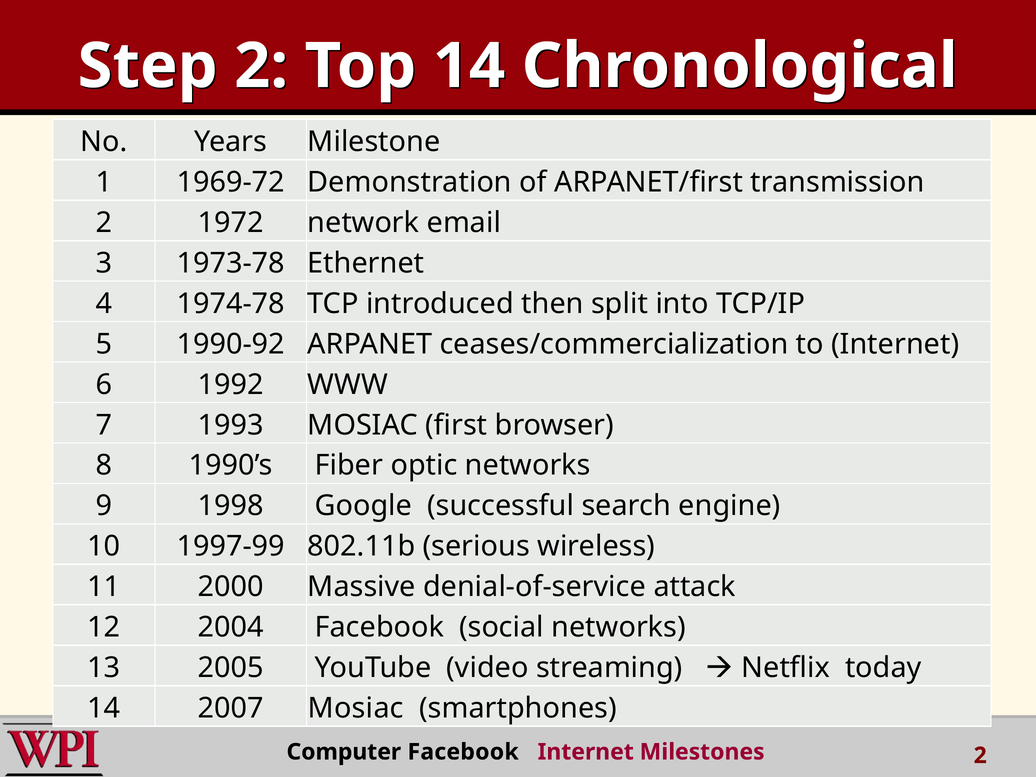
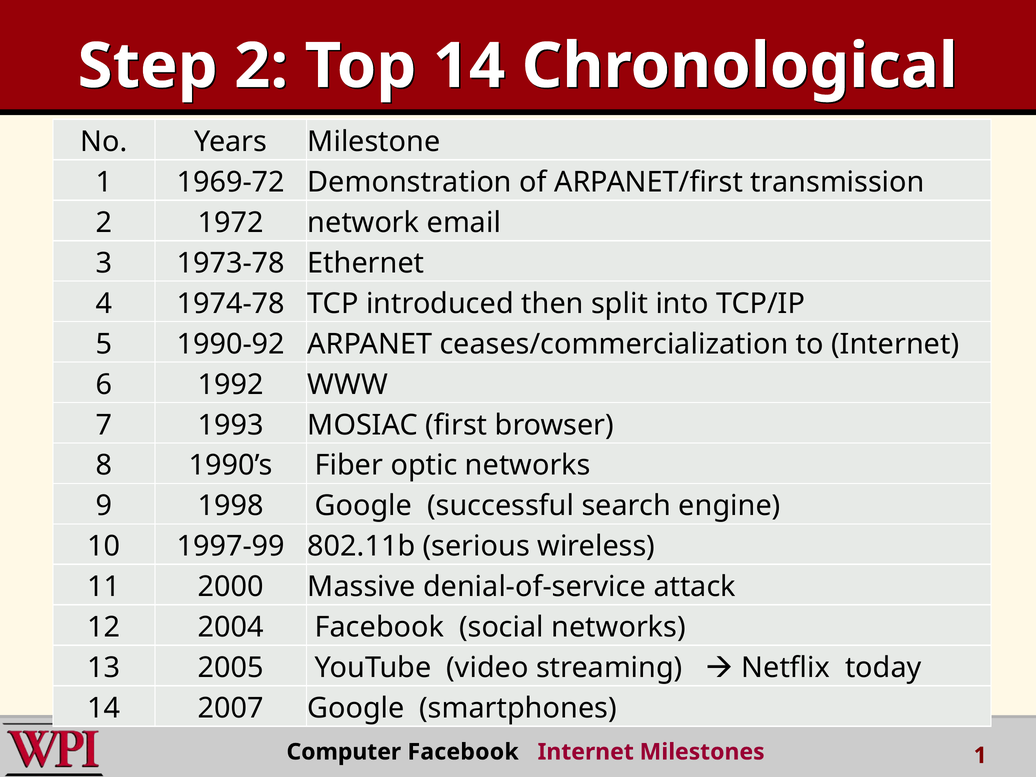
2007 Mosiac: Mosiac -> Google
Milestones 2: 2 -> 1
